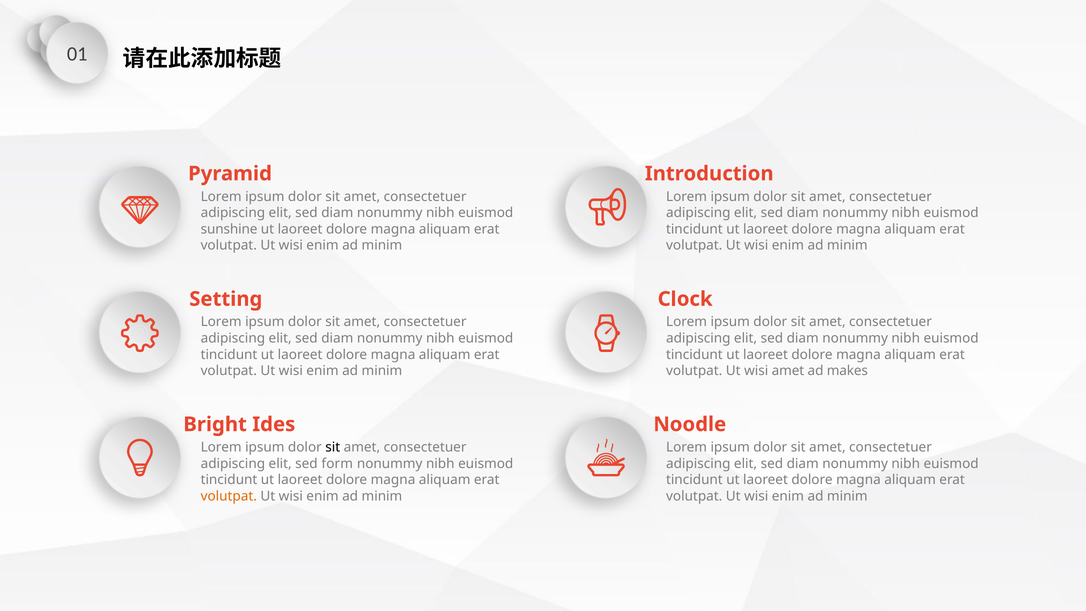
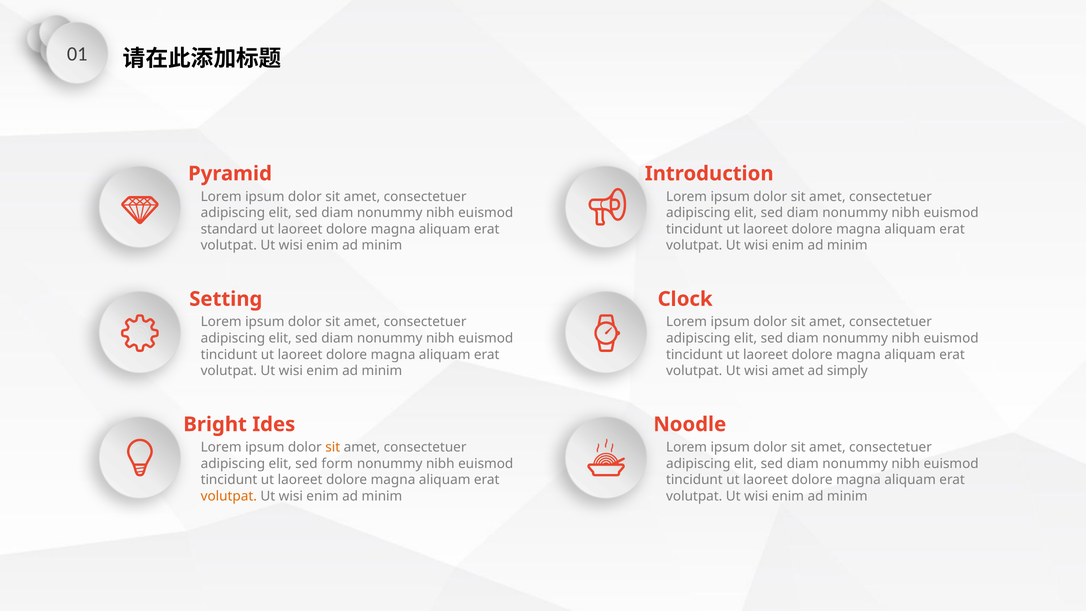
sunshine: sunshine -> standard
makes: makes -> simply
sit at (333, 447) colour: black -> orange
